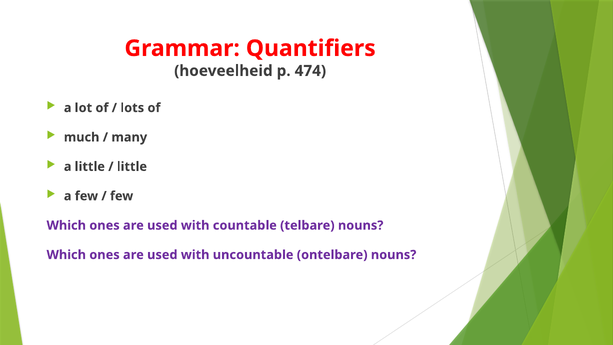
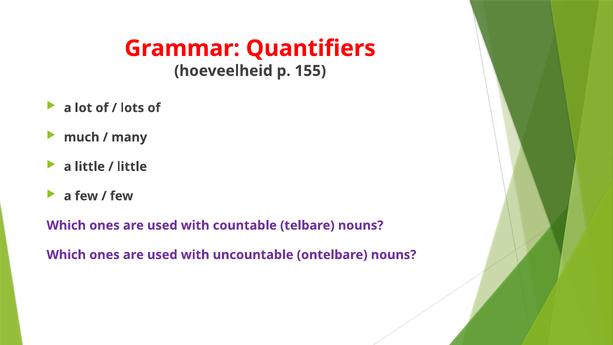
474: 474 -> 155
